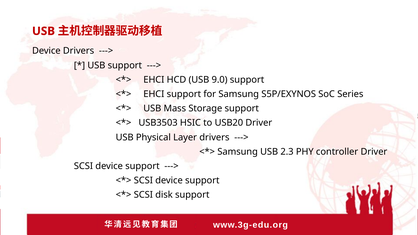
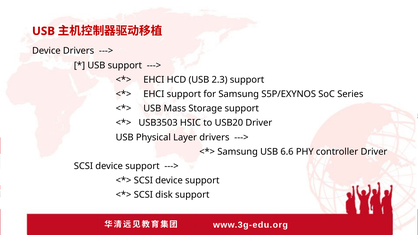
9.0: 9.0 -> 2.3
2.3: 2.3 -> 6.6
